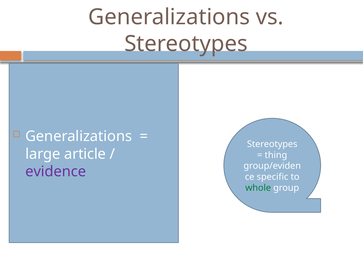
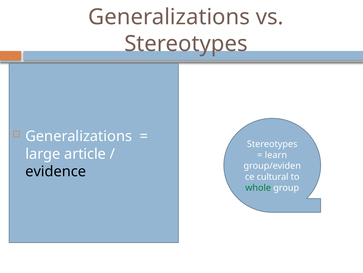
thing: thing -> learn
evidence colour: purple -> black
specific: specific -> cultural
